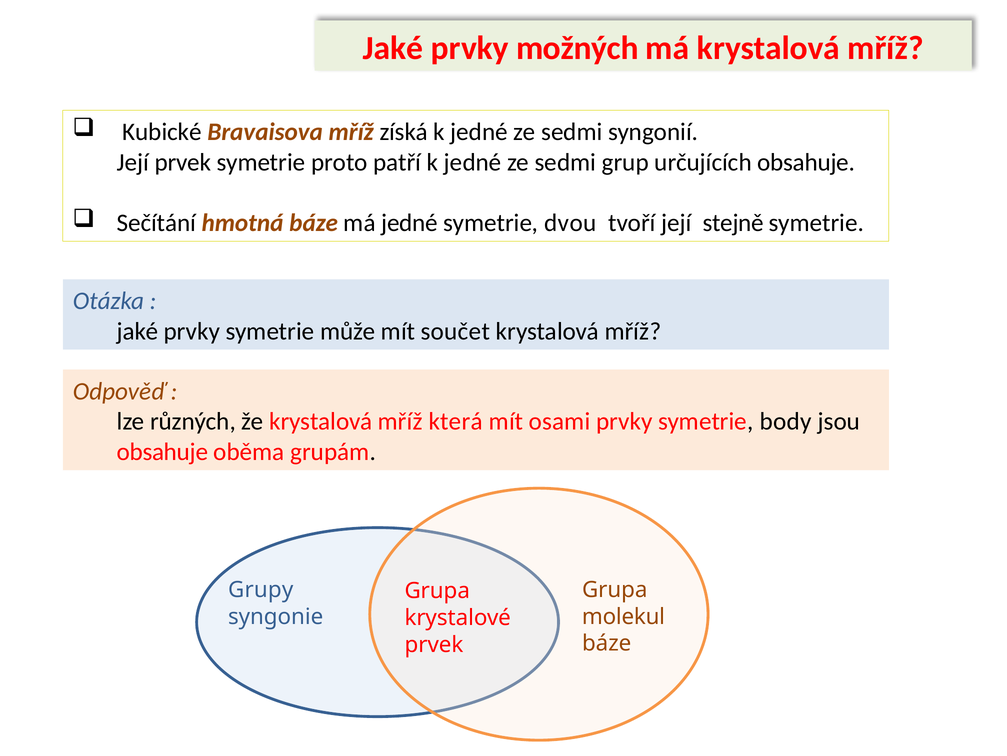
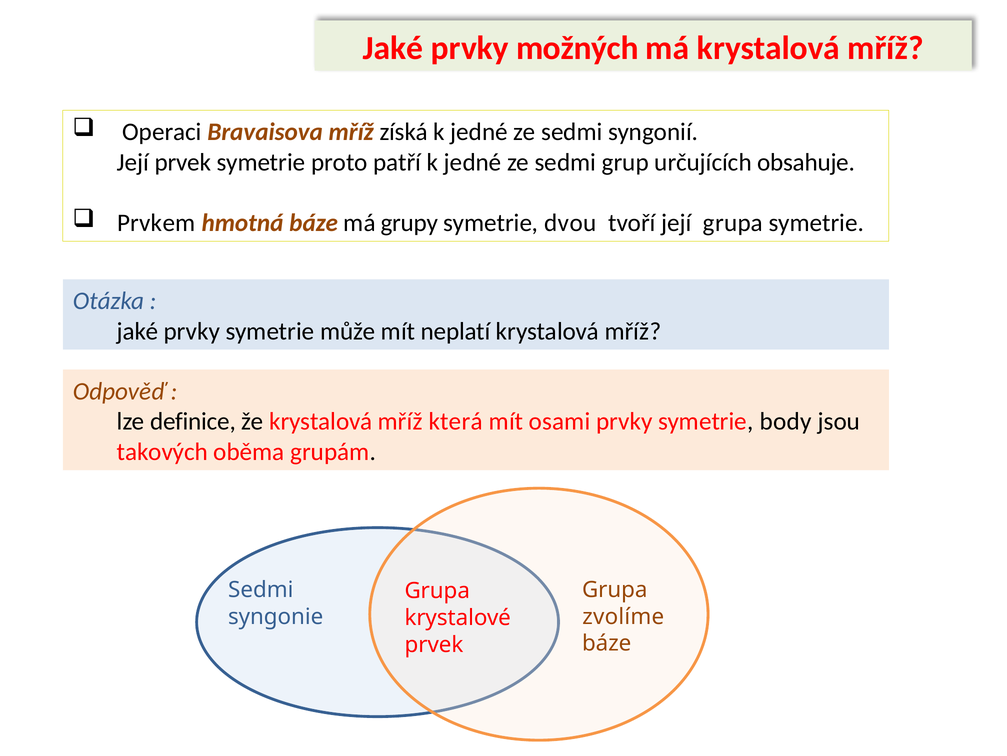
Kubické: Kubické -> Operaci
Sečítání: Sečítání -> Prvkem
má jedné: jedné -> grupy
její stejně: stejně -> grupa
součet: součet -> neplatí
různých: různých -> definice
obsahuje at (162, 451): obsahuje -> takových
Grupy at (261, 589): Grupy -> Sedmi
molekul: molekul -> zvolíme
